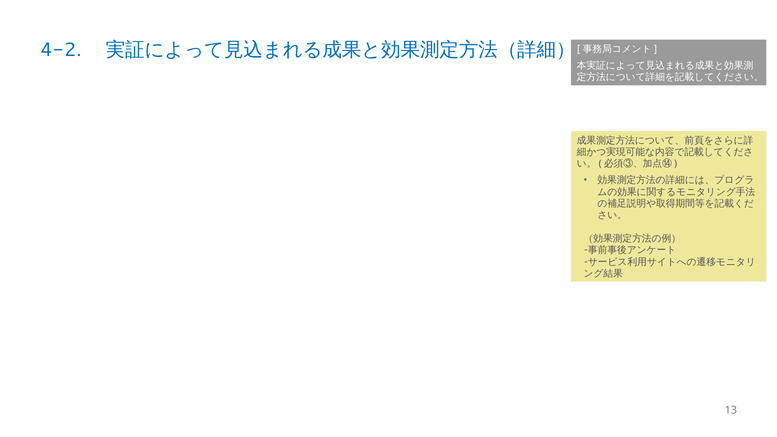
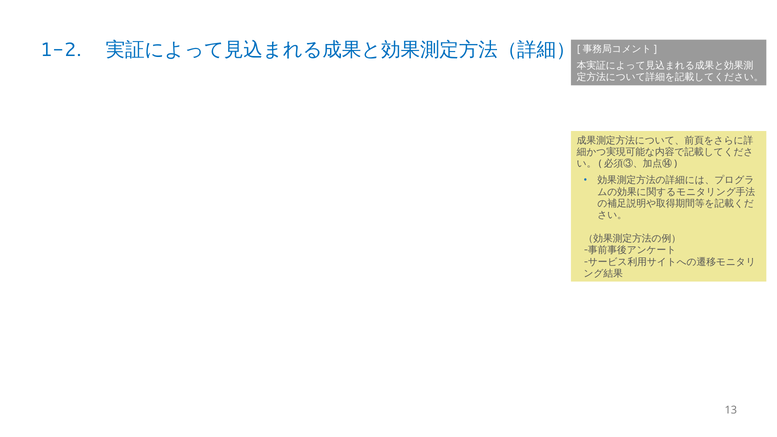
4-2: 4-2 -> 1-2
